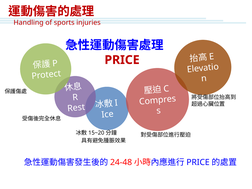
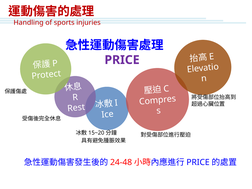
PRICE at (122, 60) colour: red -> purple
